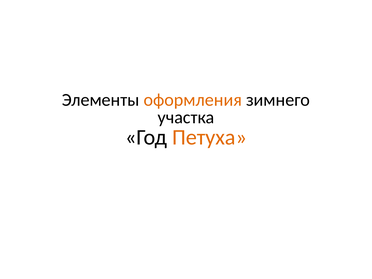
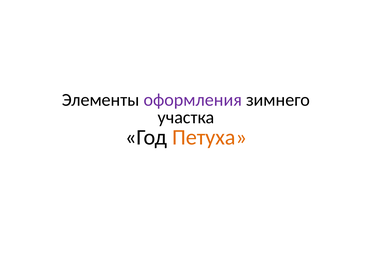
оформления colour: orange -> purple
